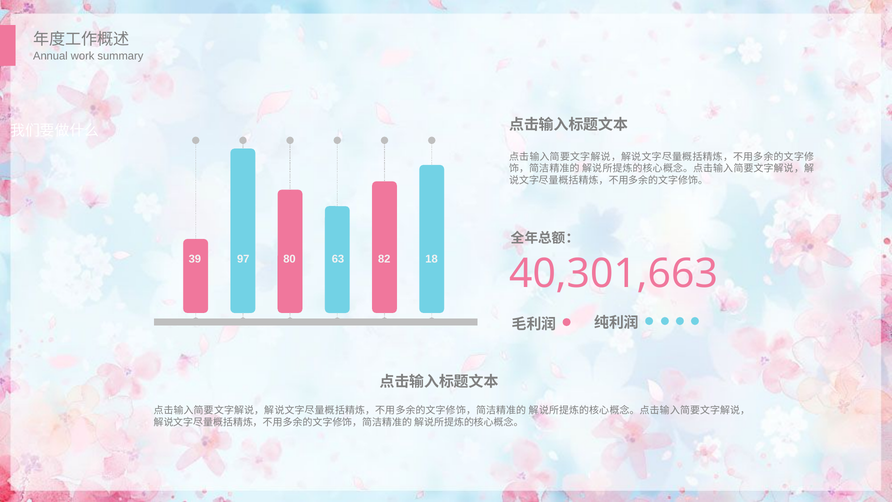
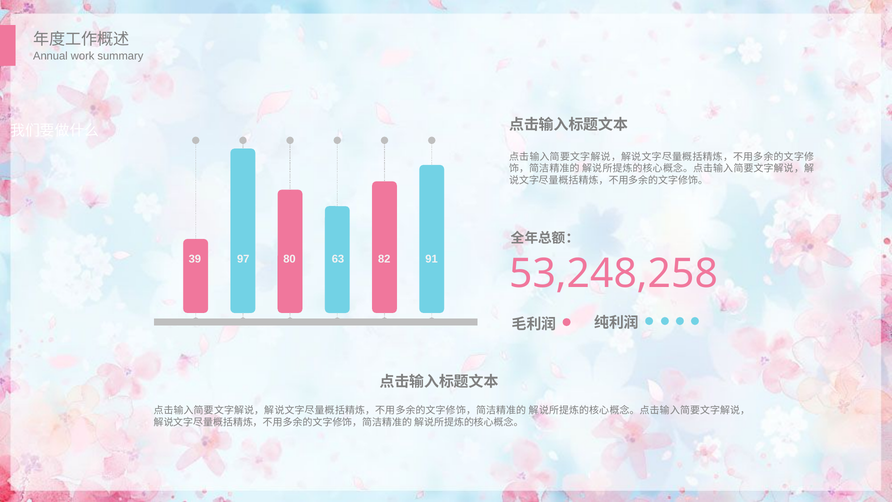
18: 18 -> 91
40,301,663: 40,301,663 -> 53,248,258
